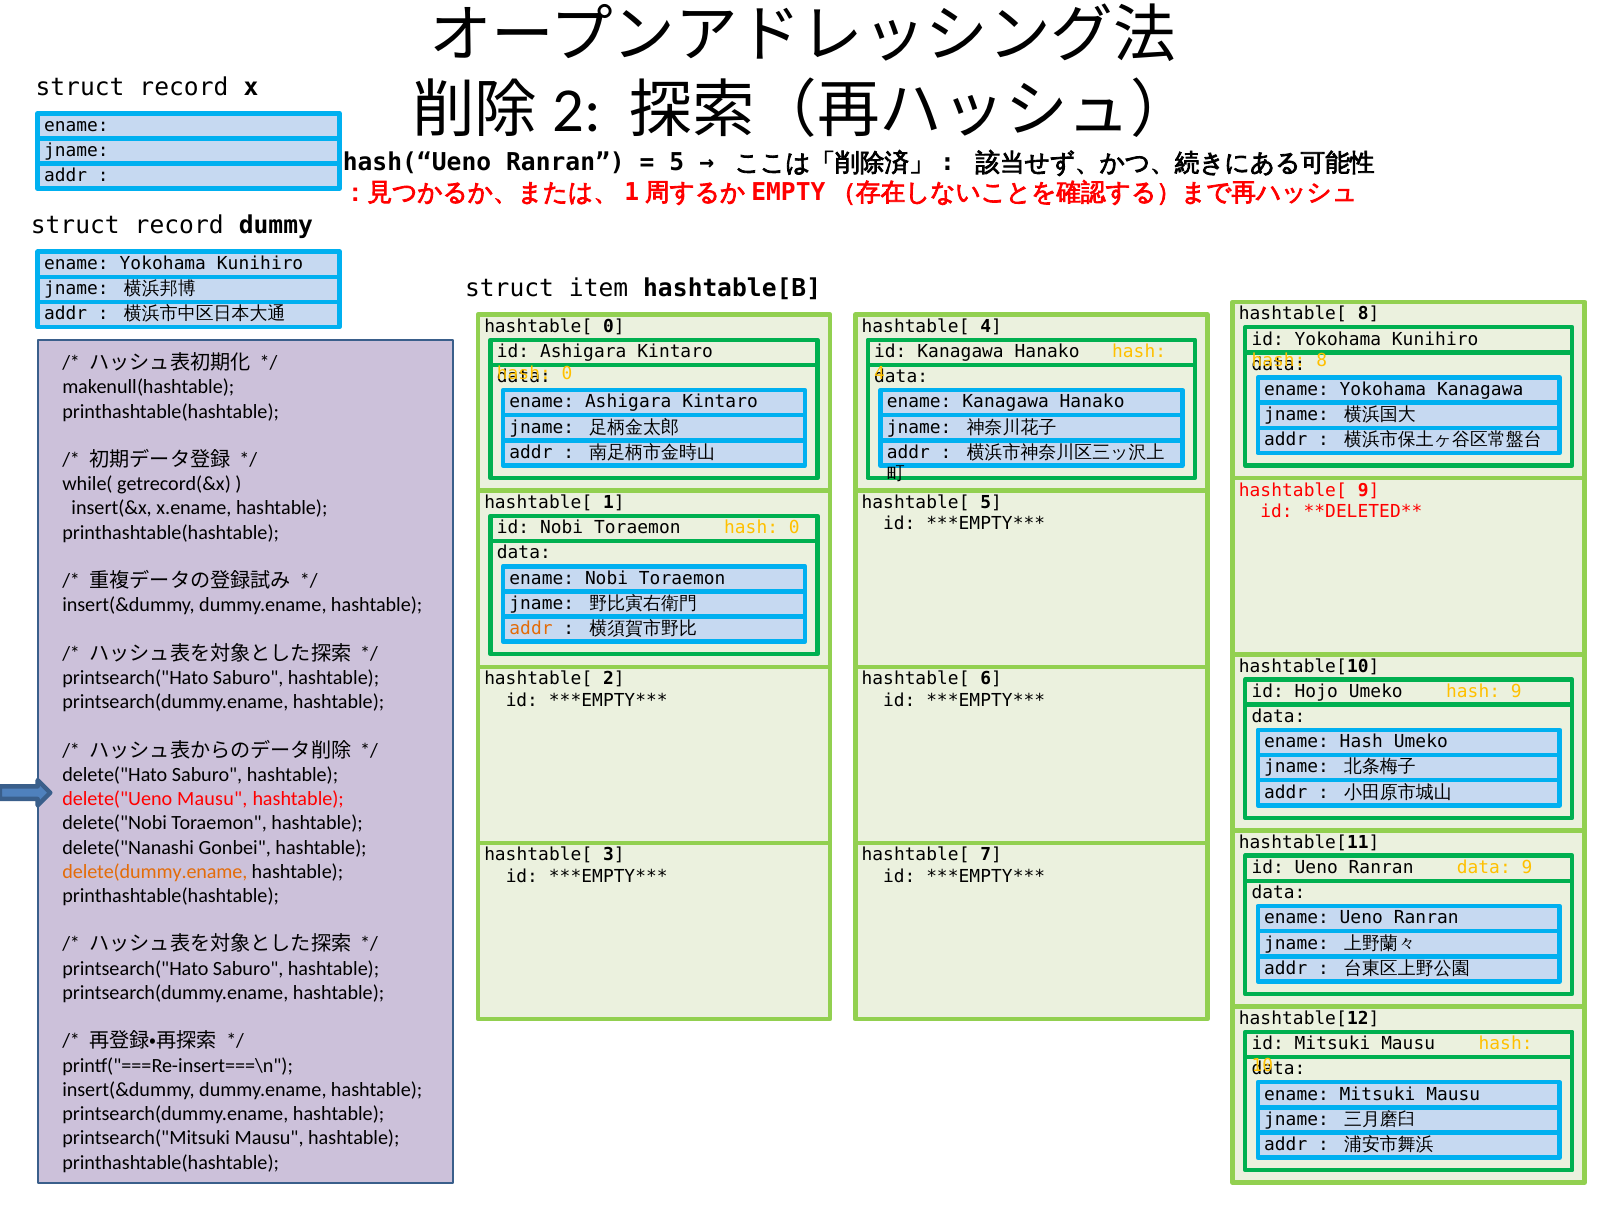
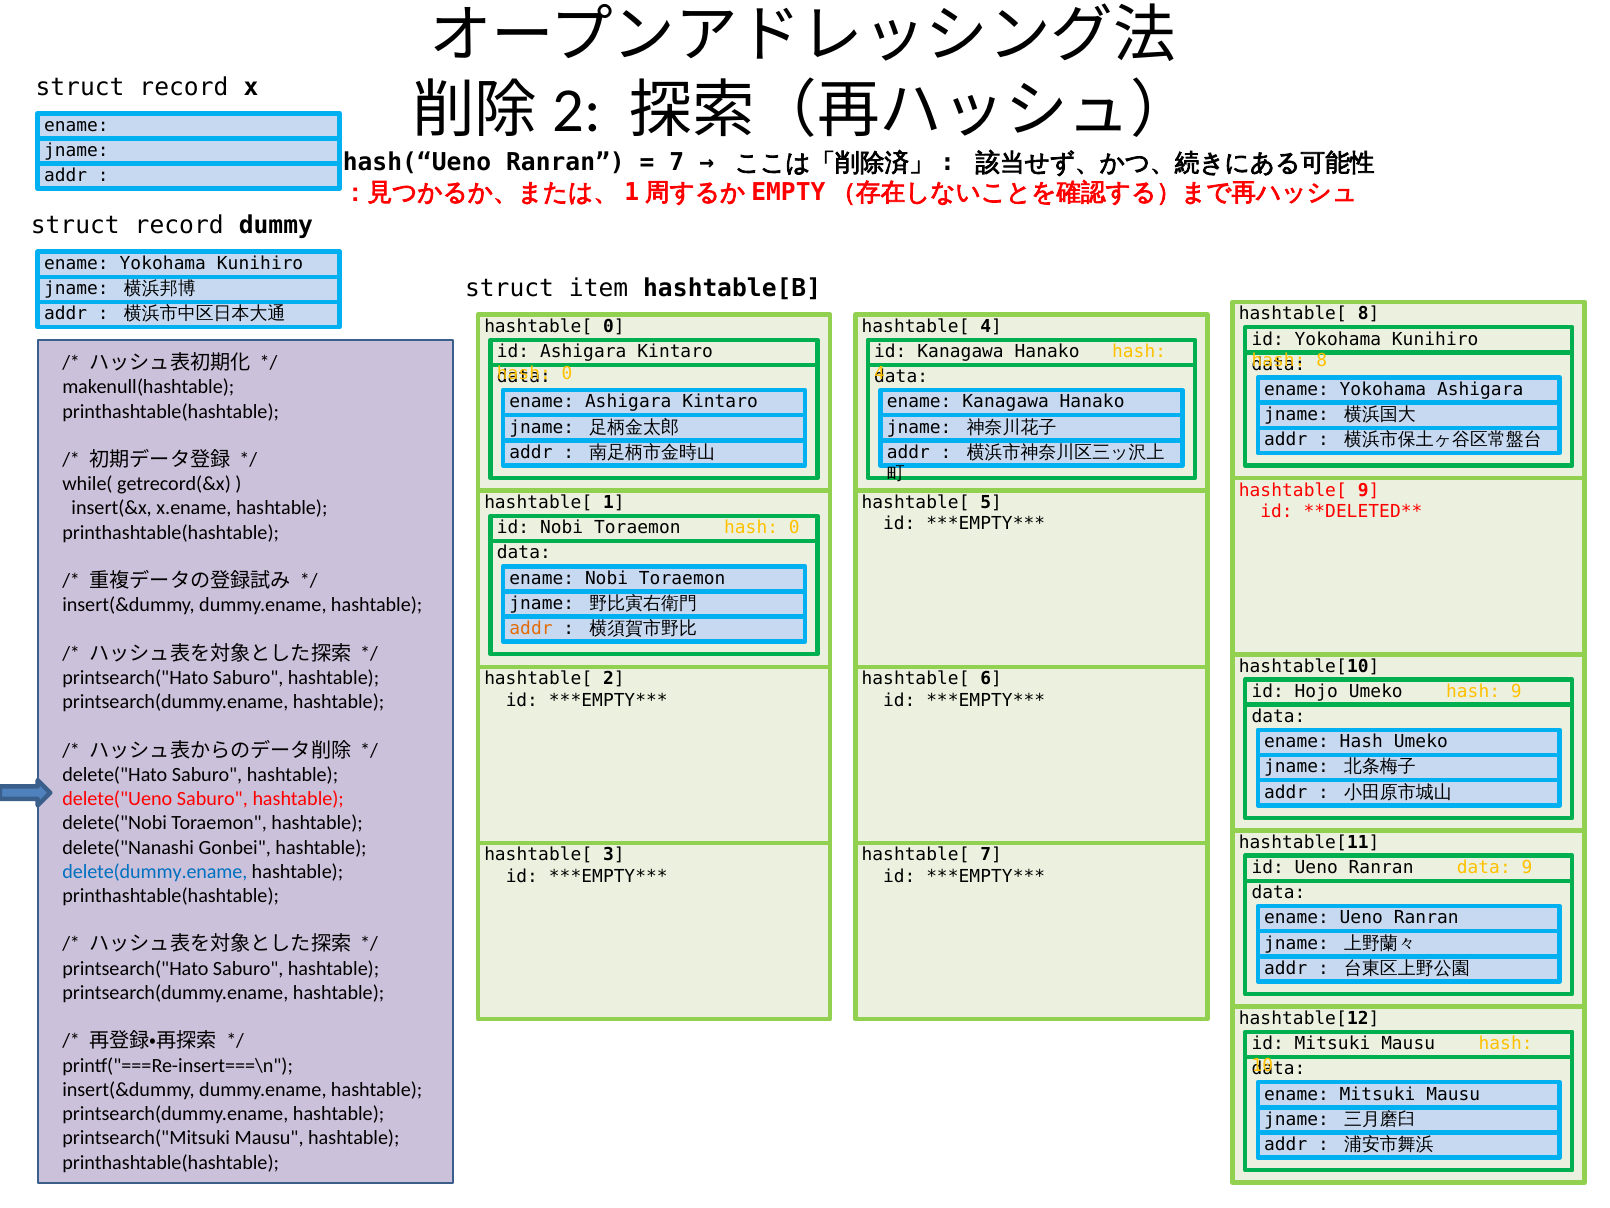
5 at (677, 163): 5 -> 7
Yokohama Kanagawa: Kanagawa -> Ashigara
delete("Ueno Mausu: Mausu -> Saburo
delete(dummy.ename colour: orange -> blue
